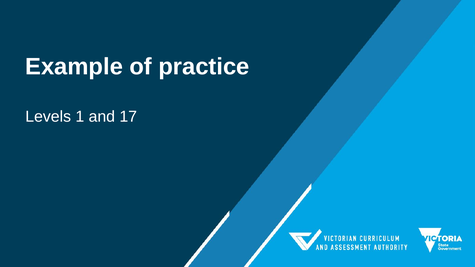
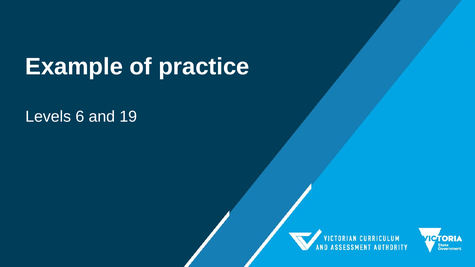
1: 1 -> 6
17: 17 -> 19
